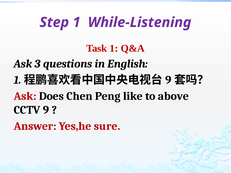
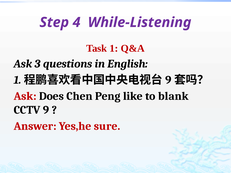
Step 1: 1 -> 4
above: above -> blank
